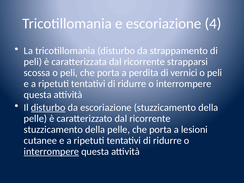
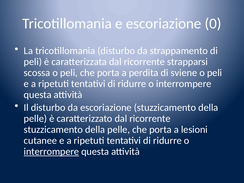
4: 4 -> 0
vernici: vernici -> sviene
disturbo at (48, 108) underline: present -> none
